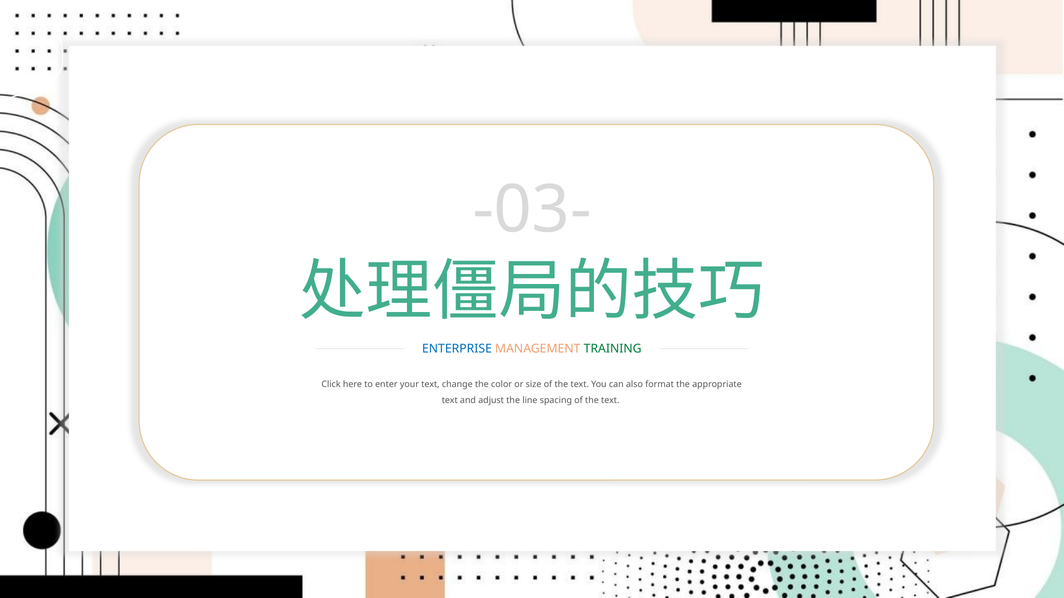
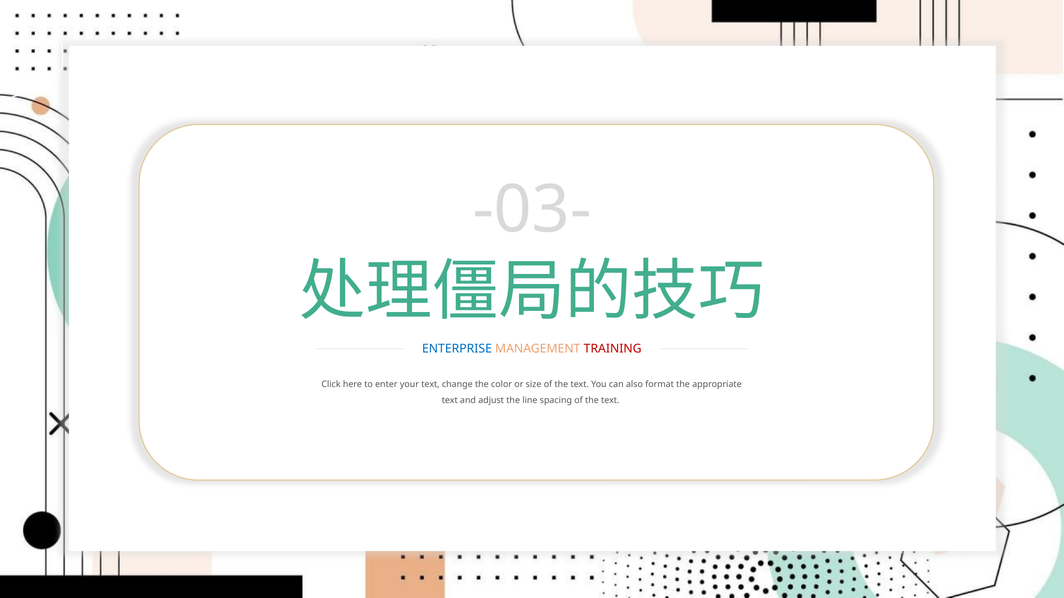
TRAINING colour: green -> red
